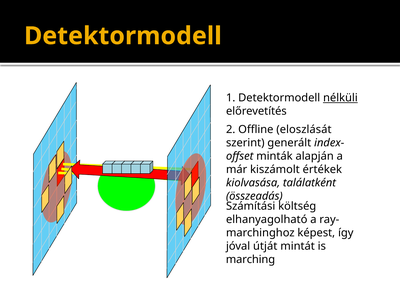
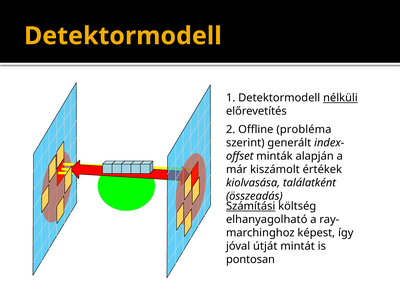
eloszlását: eloszlását -> probléma
Számítási underline: none -> present
marching: marching -> pontosan
